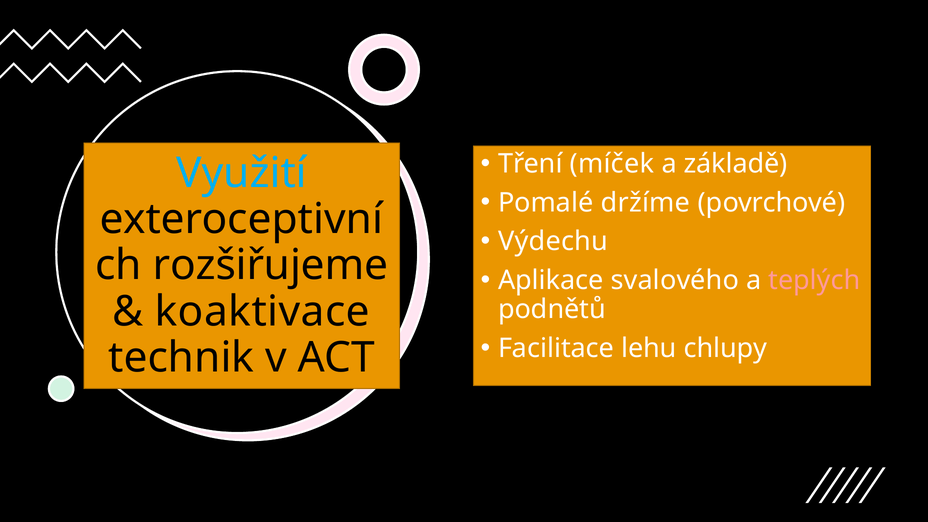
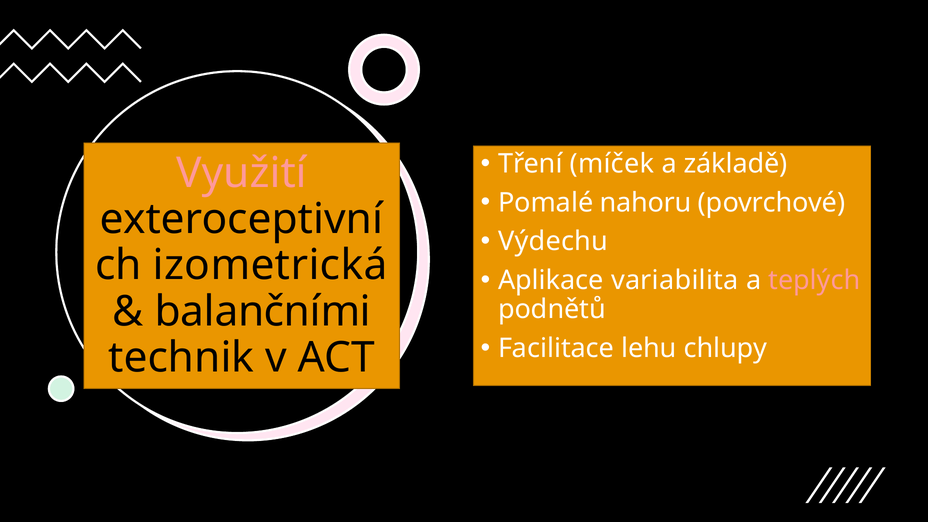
Využití colour: light blue -> pink
držíme: držíme -> nahoru
rozšiřujeme: rozšiřujeme -> izometrická
svalového: svalového -> variabilita
koaktivace: koaktivace -> balančními
